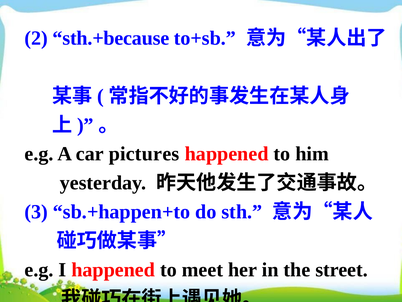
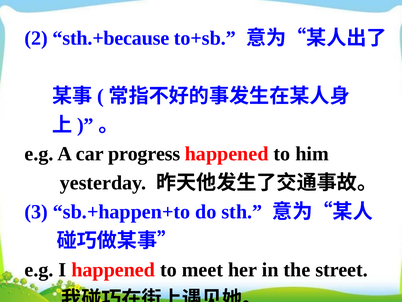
pictures: pictures -> progress
